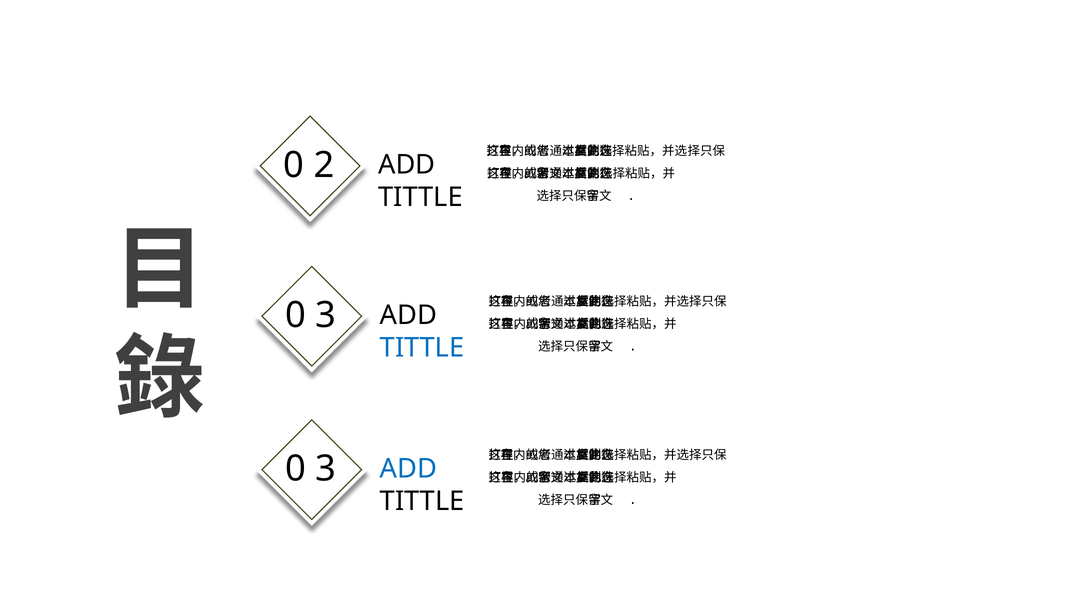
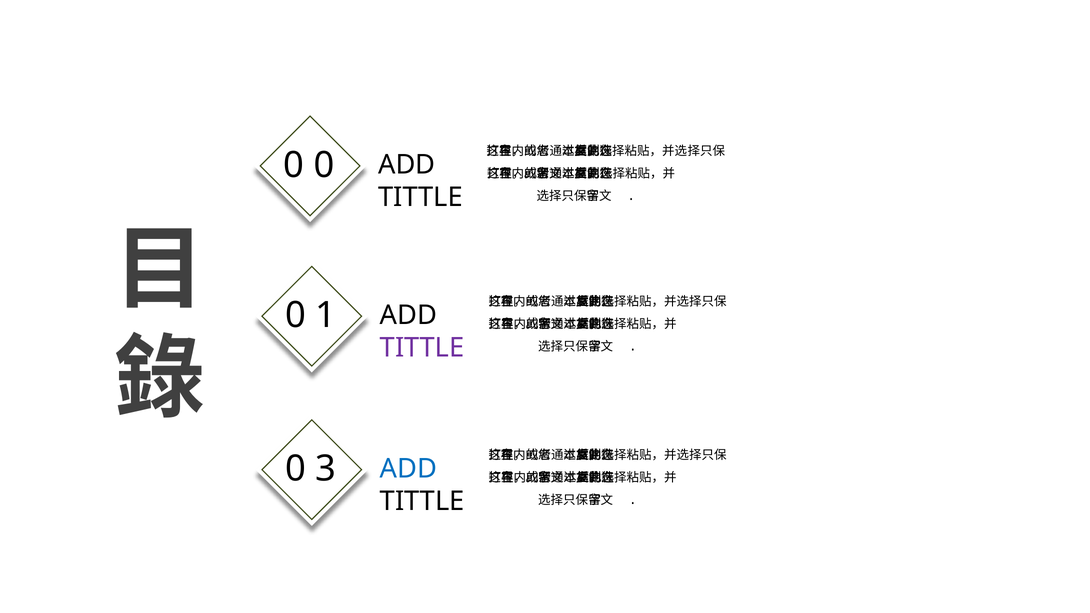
0 2: 2 -> 0
3 at (326, 316): 3 -> 1
TITTLE at (422, 348) colour: blue -> purple
